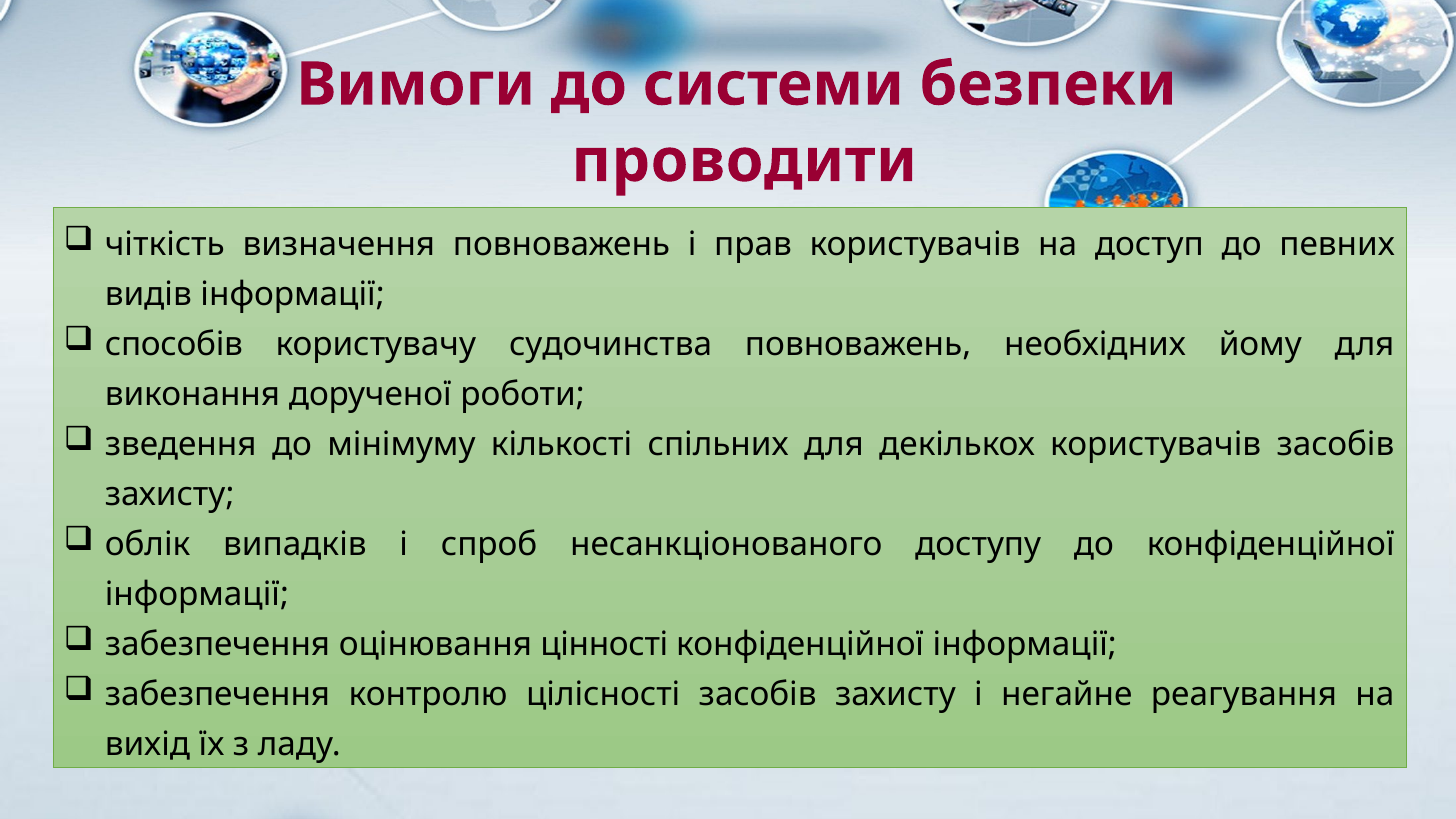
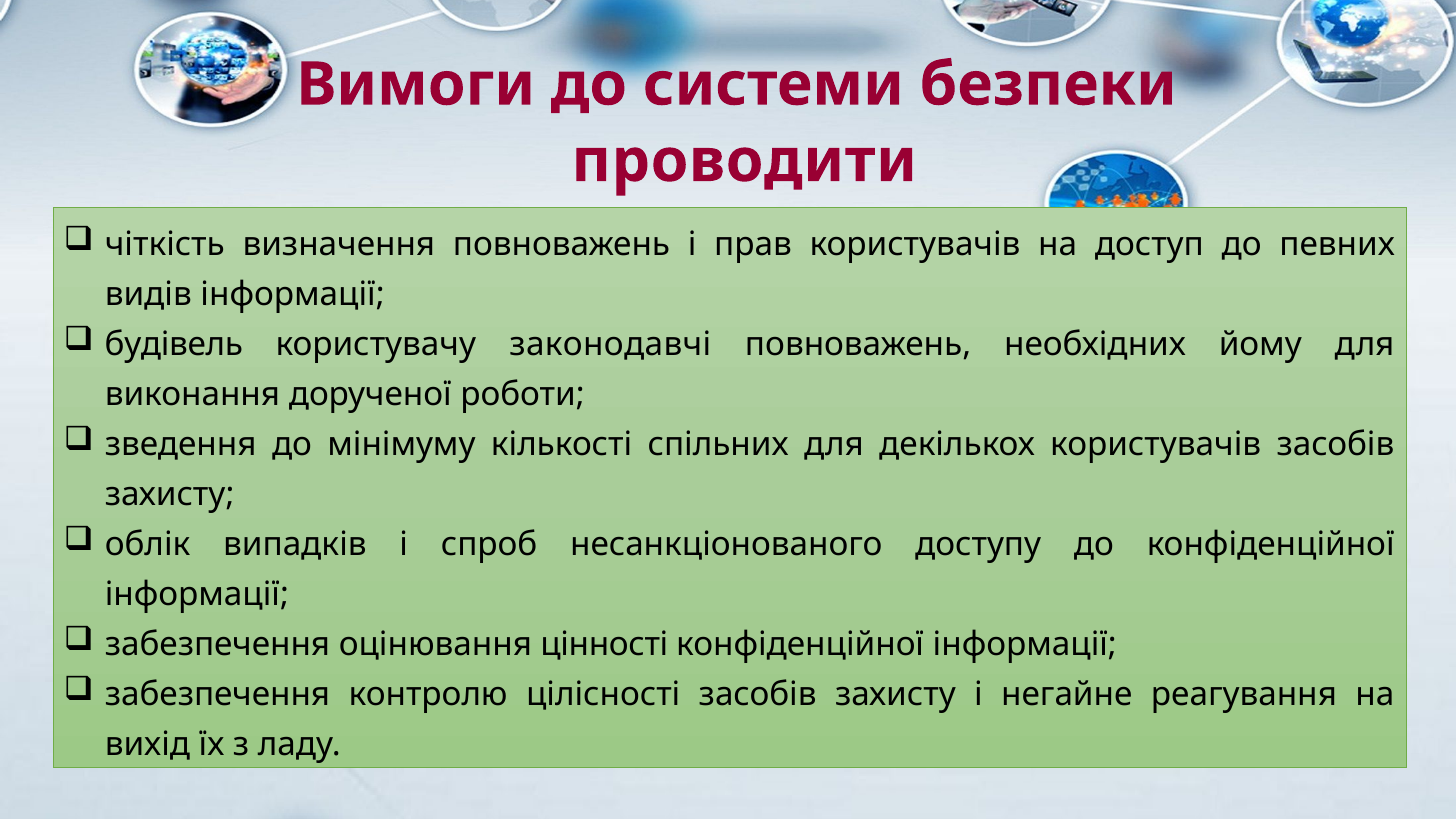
способів: способів -> будівель
судочинства: судочинства -> законодавчі
